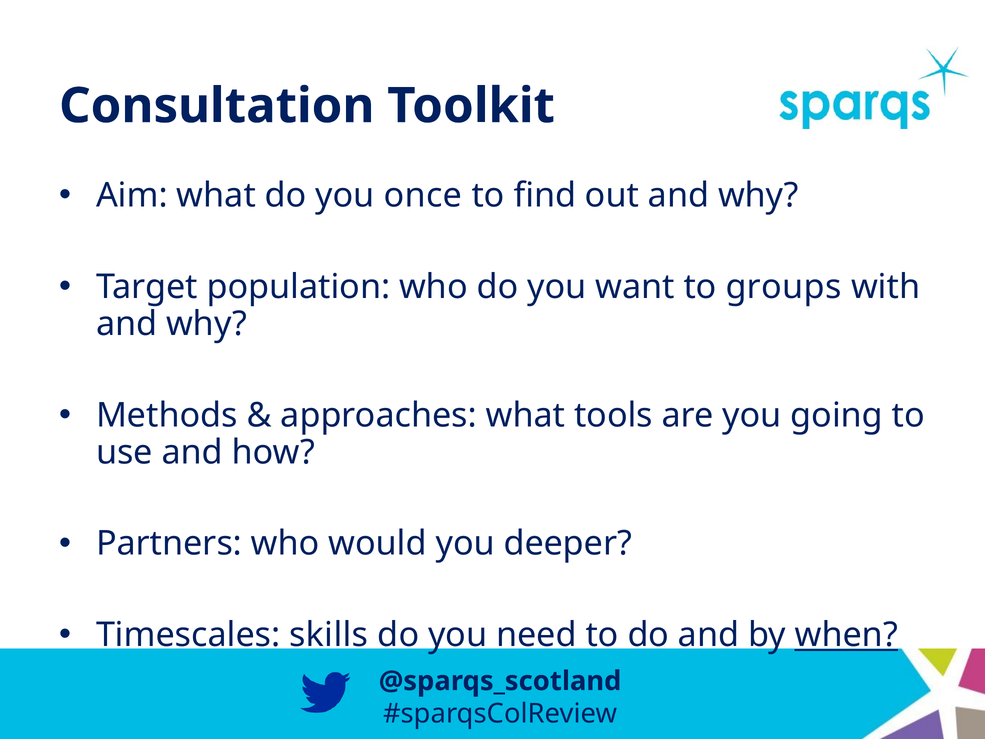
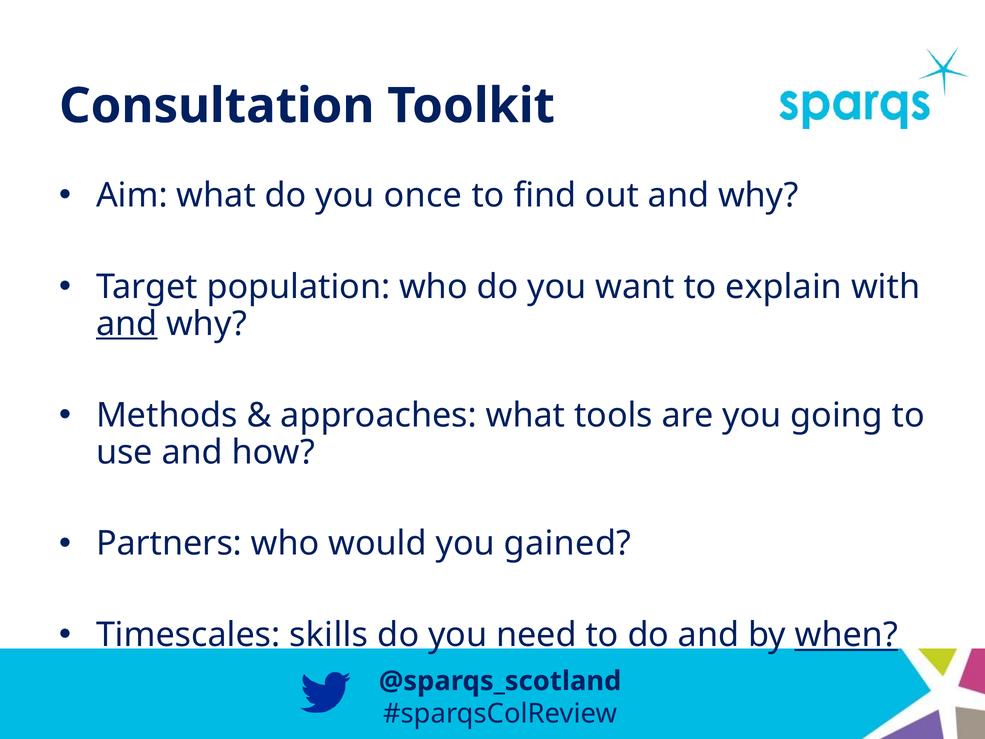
groups: groups -> explain
and at (127, 324) underline: none -> present
deeper: deeper -> gained
